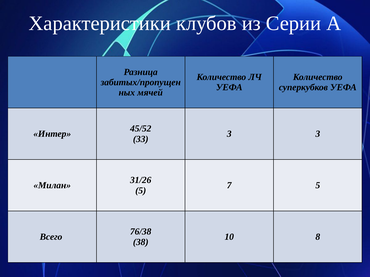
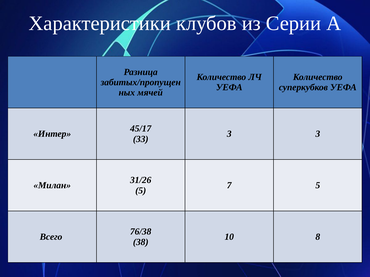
45/52: 45/52 -> 45/17
